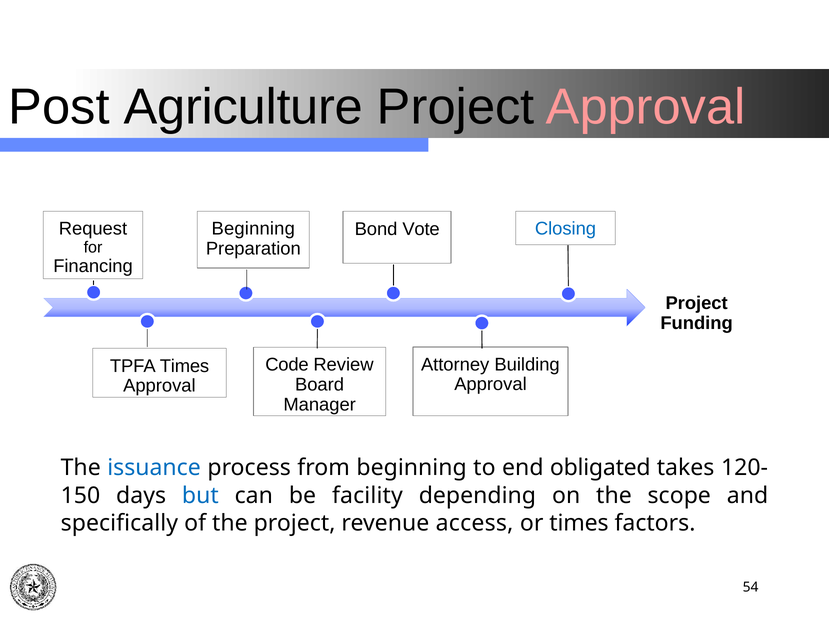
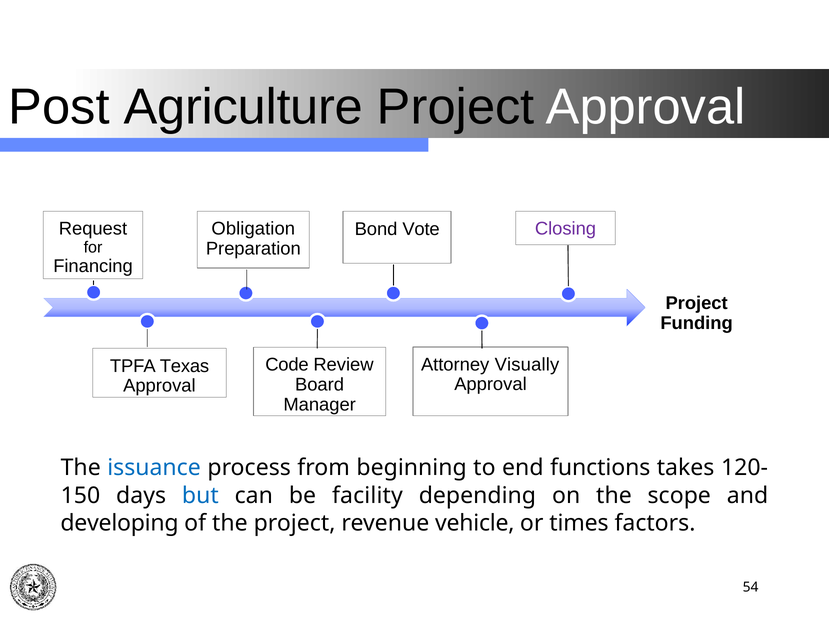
Approval at (646, 107) colour: pink -> white
Beginning at (253, 229): Beginning -> Obligation
Closing colour: blue -> purple
Building: Building -> Visually
TPFA Times: Times -> Texas
obligated: obligated -> functions
specifically: specifically -> developing
access: access -> vehicle
